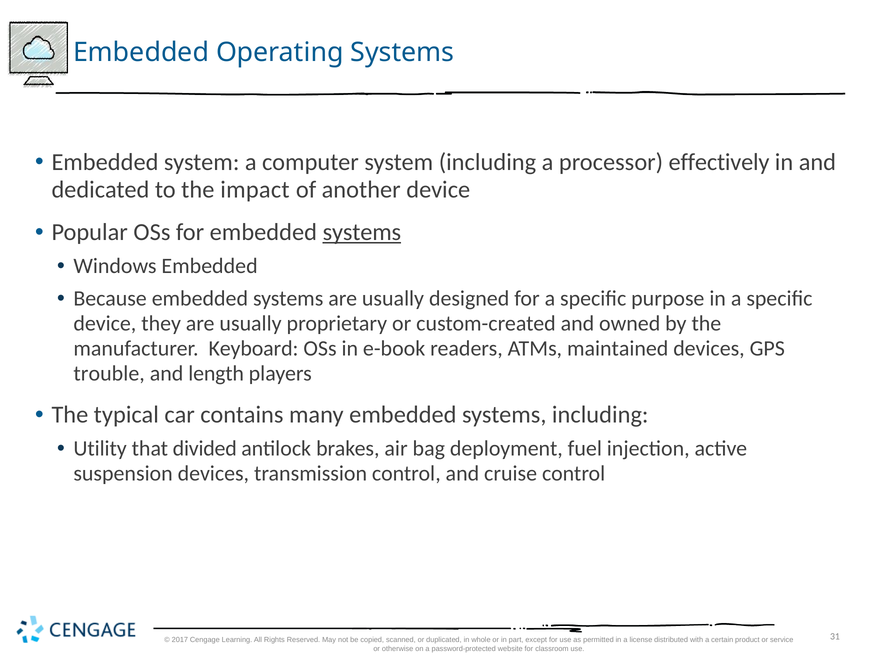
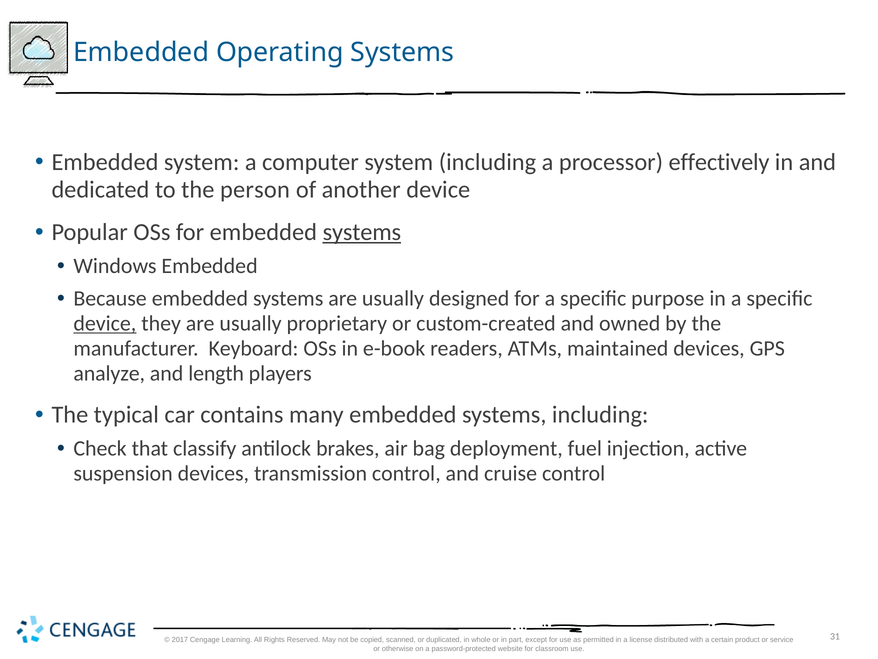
impact: impact -> person
device at (105, 323) underline: none -> present
trouble: trouble -> analyze
Utility: Utility -> Check
divided: divided -> classify
